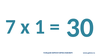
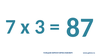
1: 1 -> 3
30: 30 -> 87
